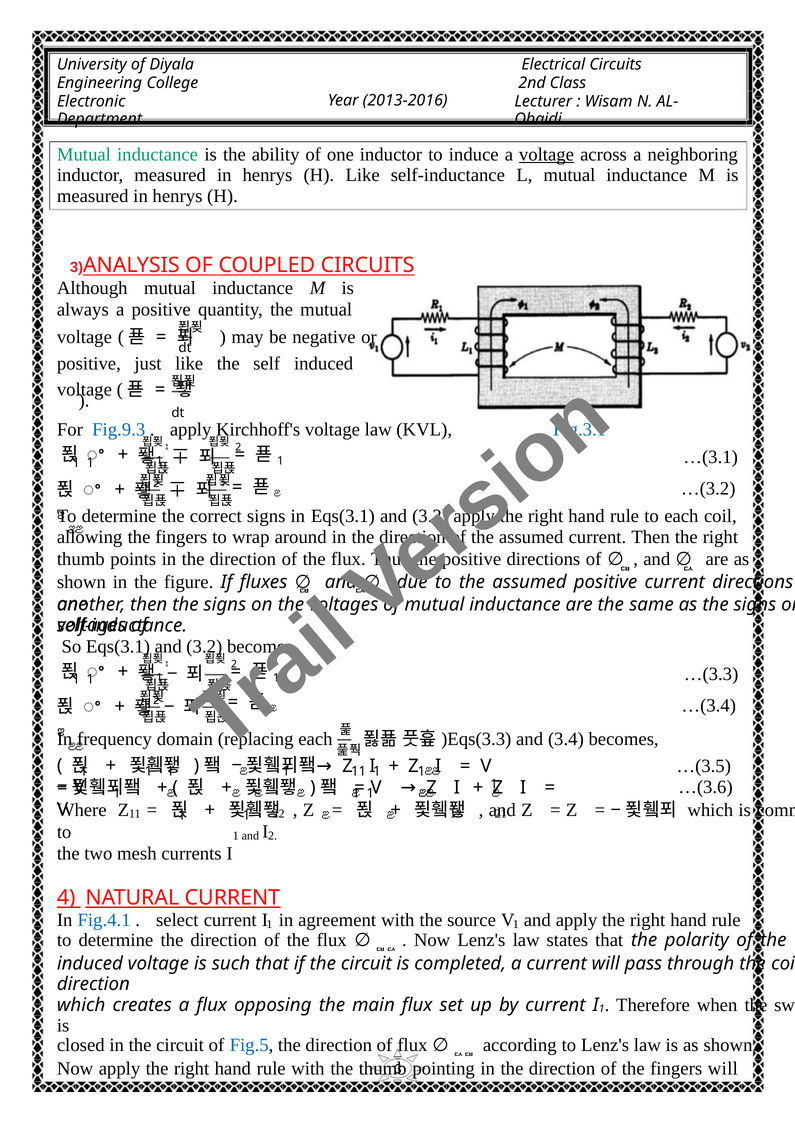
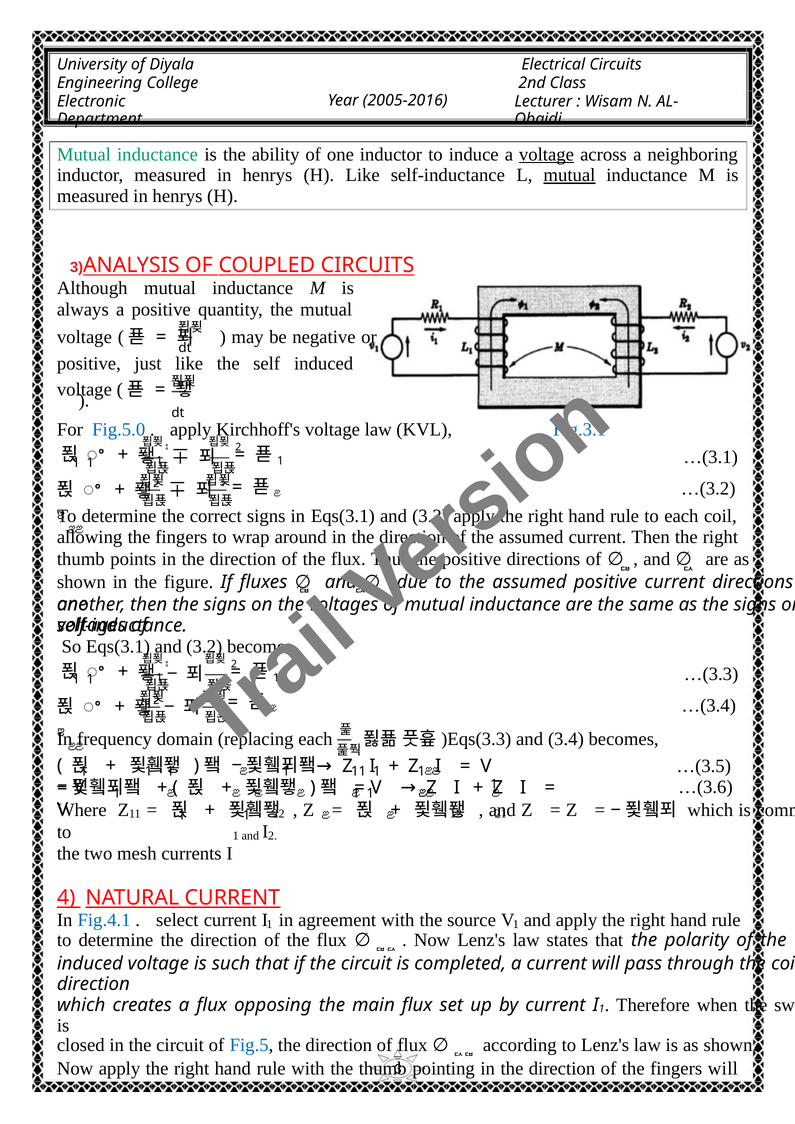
2013-2016: 2013-2016 -> 2005-2016
mutual at (569, 175) underline: none -> present
Fig.9.3: Fig.9.3 -> Fig.5.0
